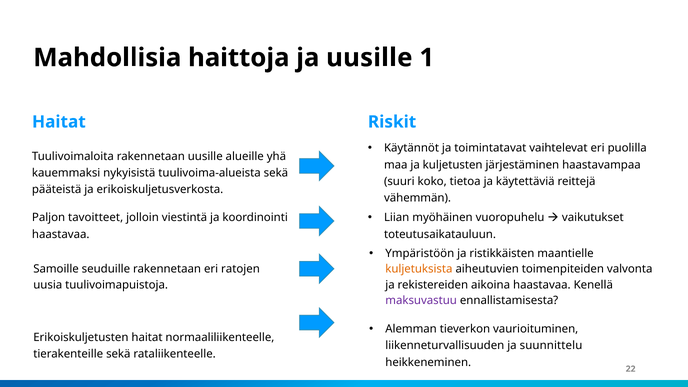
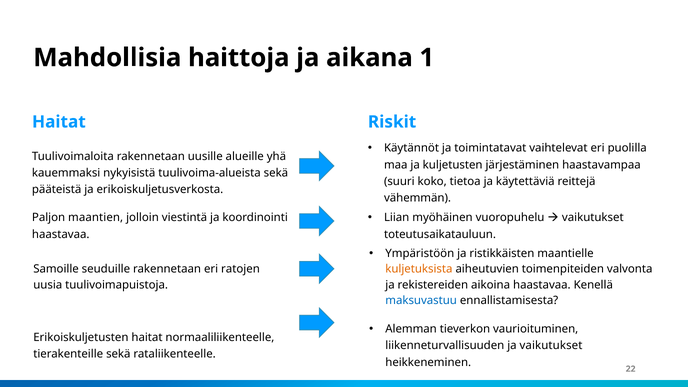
ja uusille: uusille -> aikana
tavoitteet: tavoitteet -> maantien
maksuvastuu colour: purple -> blue
ja suunnittelu: suunnittelu -> vaikutukset
